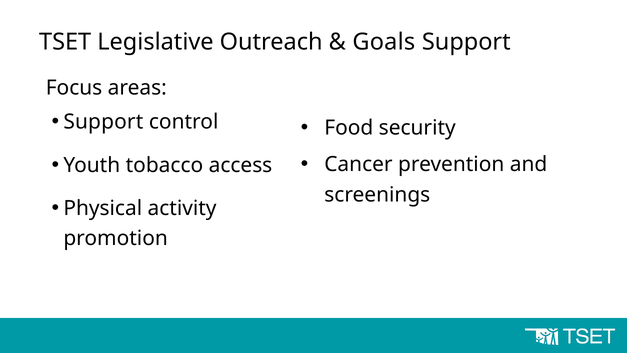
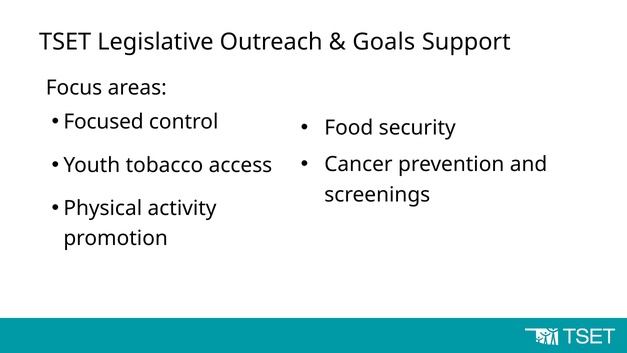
Support at (103, 122): Support -> Focused
